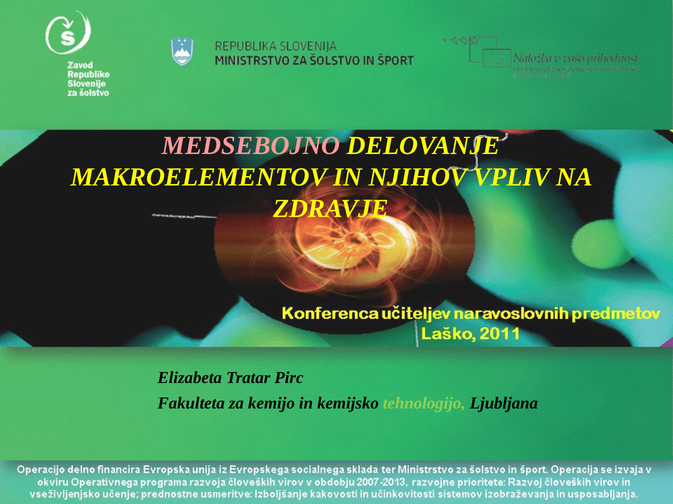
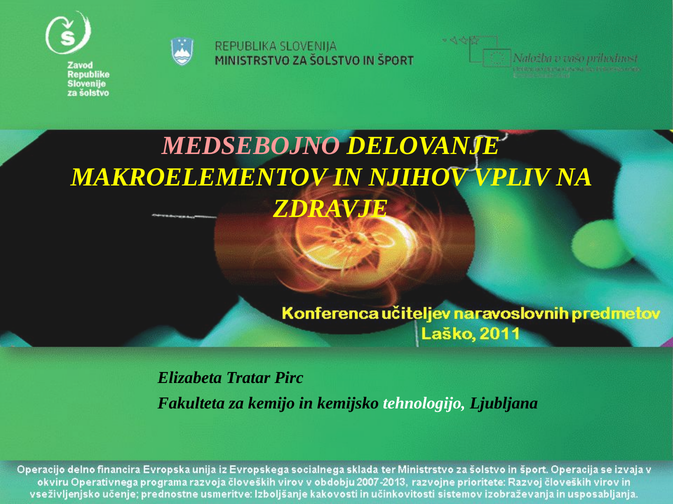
tehnologijo colour: light green -> white
